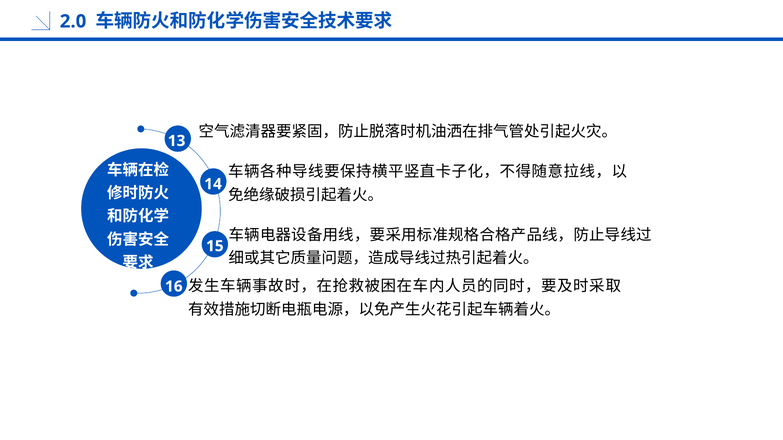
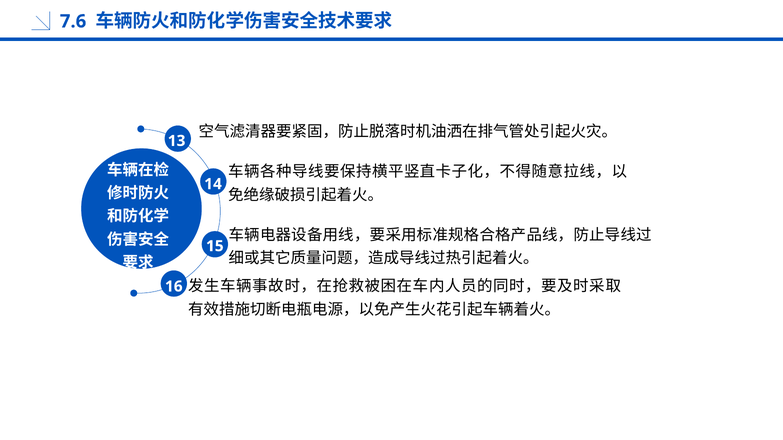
2.0: 2.0 -> 7.6
